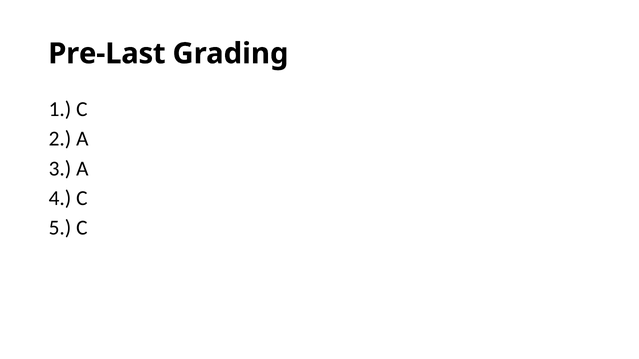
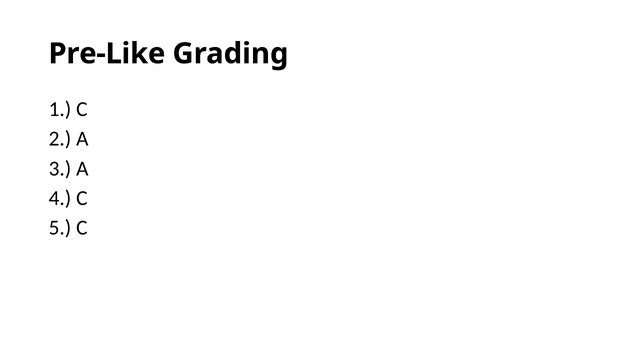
Pre-Last: Pre-Last -> Pre-Like
